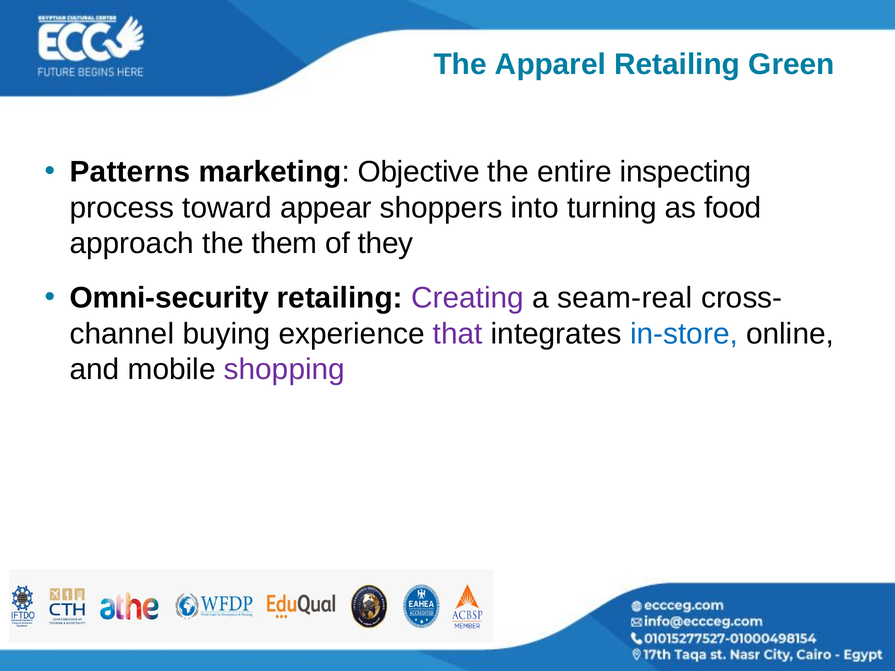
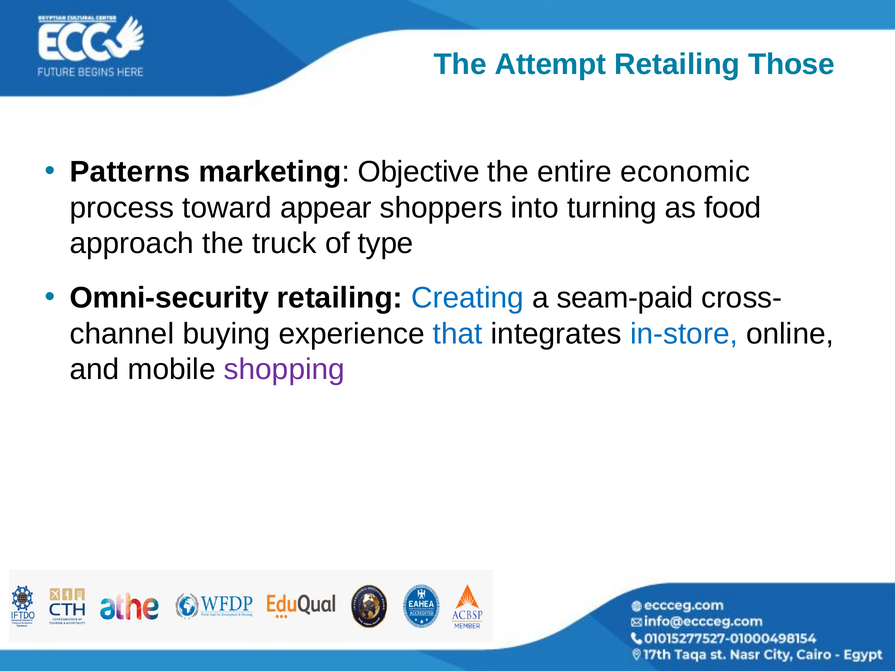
Apparel: Apparel -> Attempt
Green: Green -> Those
inspecting: inspecting -> economic
them: them -> truck
they: they -> type
Creating colour: purple -> blue
seam-real: seam-real -> seam-paid
that colour: purple -> blue
